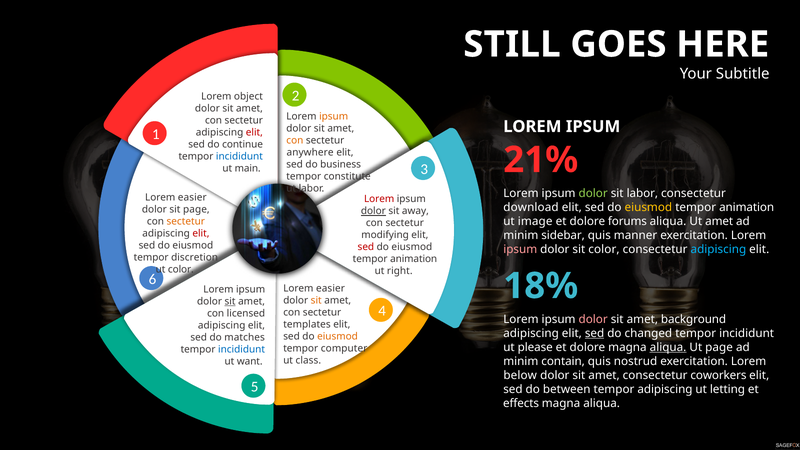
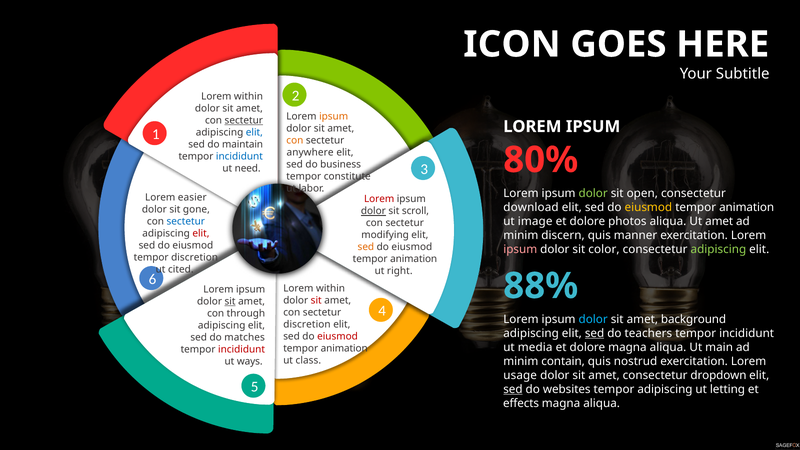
STILL: STILL -> ICON
object at (248, 97): object -> within
sectetur at (244, 121) underline: none -> present
elit at (254, 133) colour: red -> blue
continue: continue -> maintain
21%: 21% -> 80%
main: main -> need
sit labor: labor -> open
sit page: page -> gone
away: away -> scroll
forums: forums -> photos
sectetur at (186, 222) colour: orange -> blue
sidebar: sidebar -> discern
sed at (366, 247) colour: red -> orange
adipiscing at (718, 249) colour: light blue -> light green
ut color: color -> cited
18%: 18% -> 88%
easier at (330, 288): easier -> within
sit at (316, 300) colour: orange -> red
licensed: licensed -> through
dolor at (593, 319) colour: pink -> light blue
templates at (307, 324): templates -> discretion
changed: changed -> teachers
eiusmod at (337, 336) colour: orange -> red
please: please -> media
aliqua at (668, 347) underline: present -> none
Ut page: page -> main
computer at (344, 348): computer -> animation
incididunt at (242, 349) colour: blue -> red
want: want -> ways
below: below -> usage
coworkers: coworkers -> dropdown
sed at (513, 389) underline: none -> present
between: between -> websites
